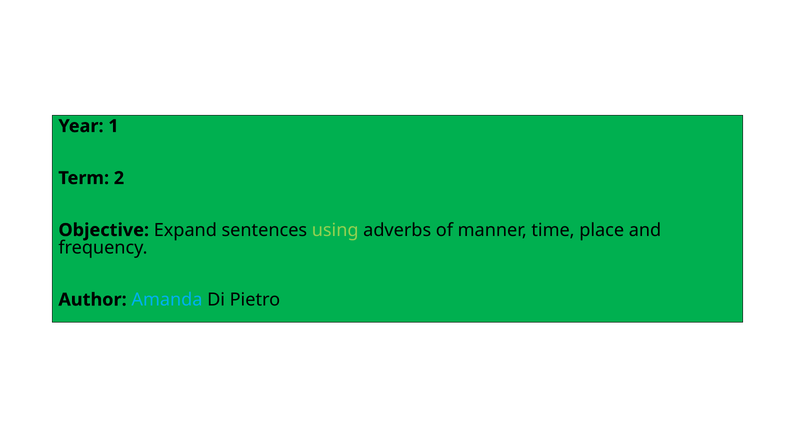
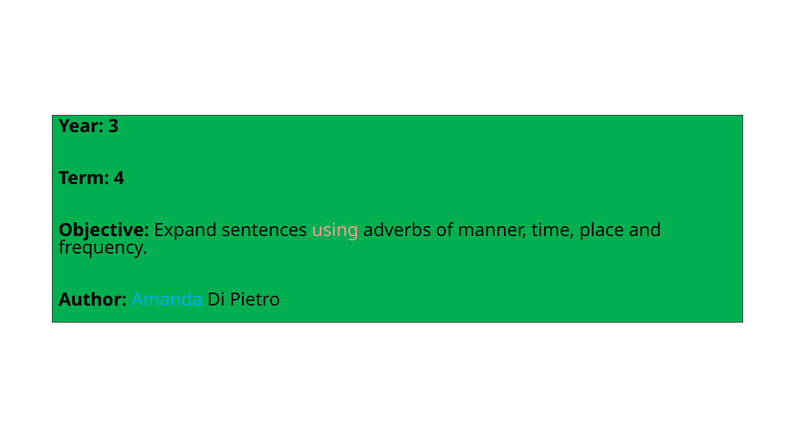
1: 1 -> 3
2: 2 -> 4
using colour: light green -> pink
